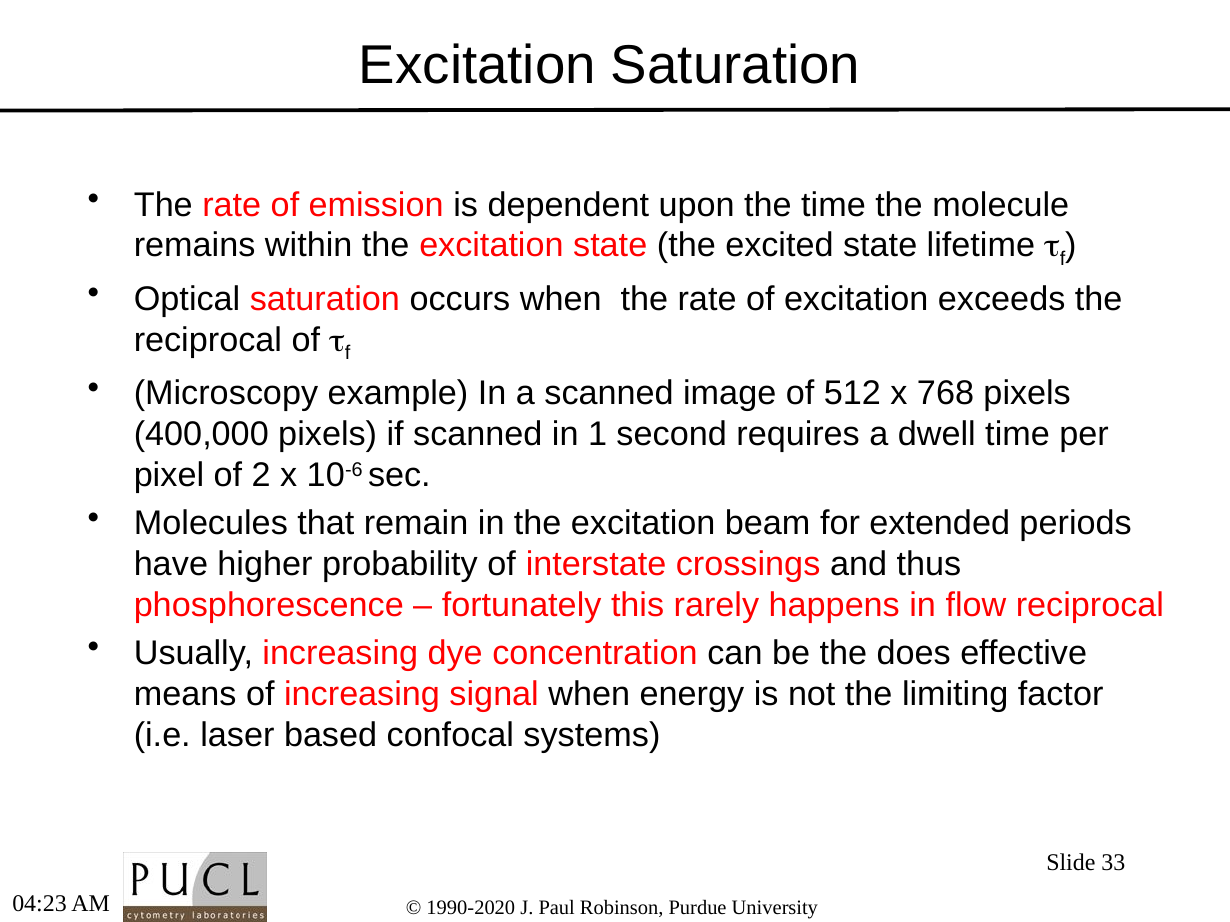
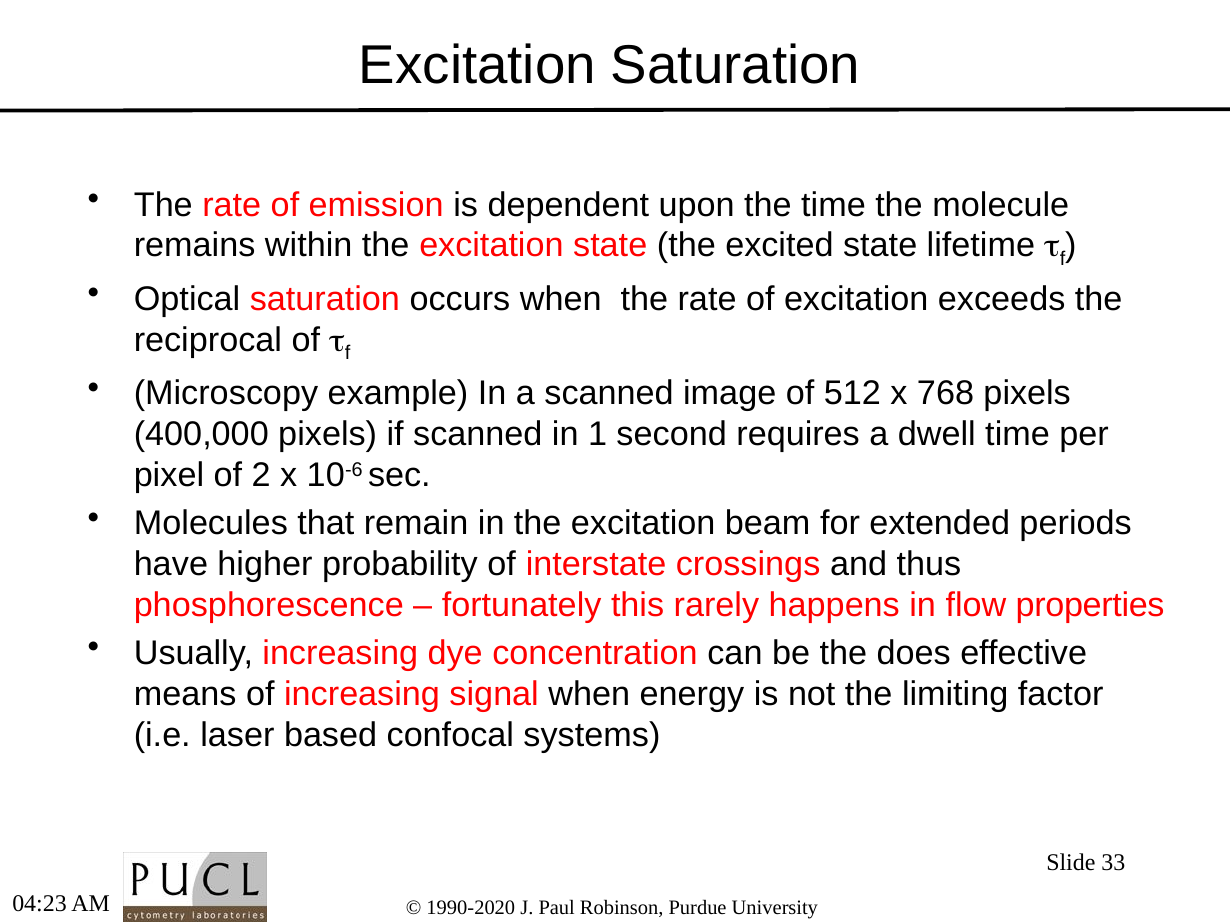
flow reciprocal: reciprocal -> properties
